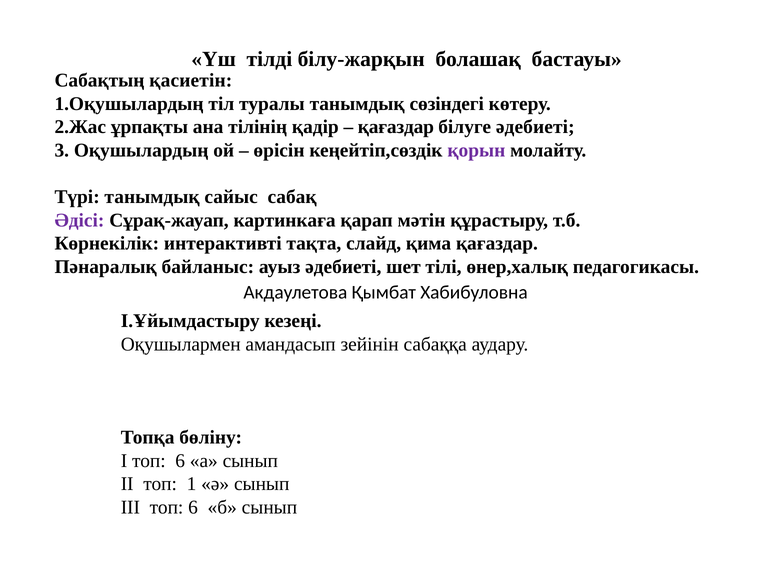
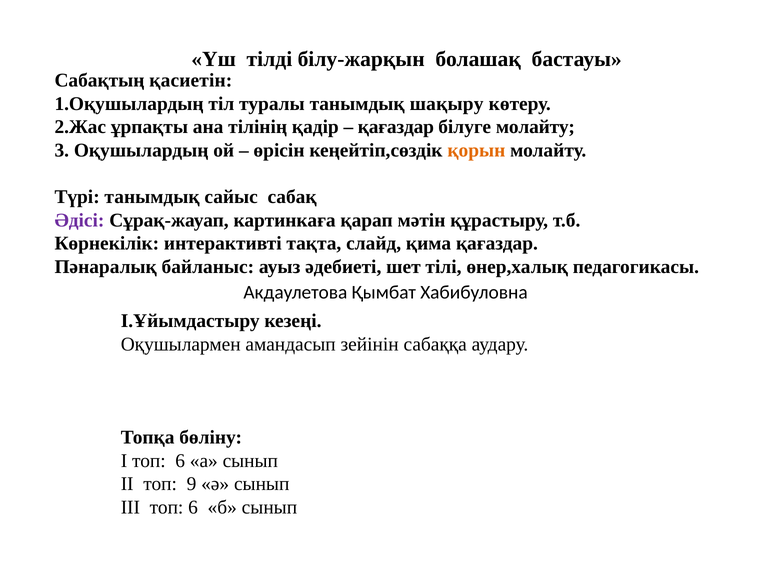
сөзіндегі: сөзіндегі -> шақыру
білуге әдебиеті: әдебиеті -> молайту
қорын colour: purple -> orange
1: 1 -> 9
